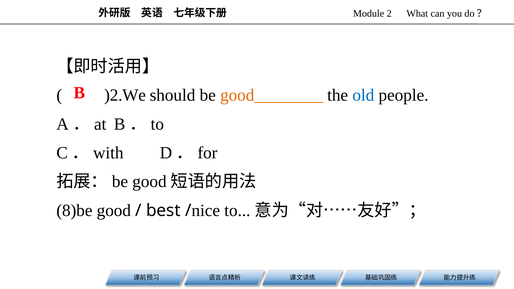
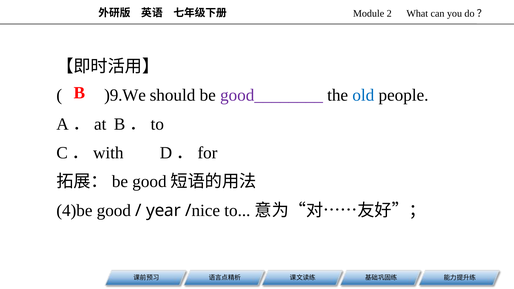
)2.We: )2.We -> )9.We
good________ colour: orange -> purple
8)be: 8)be -> 4)be
best: best -> year
